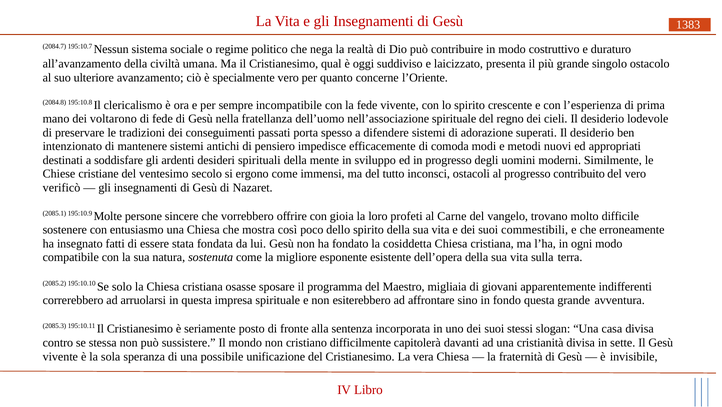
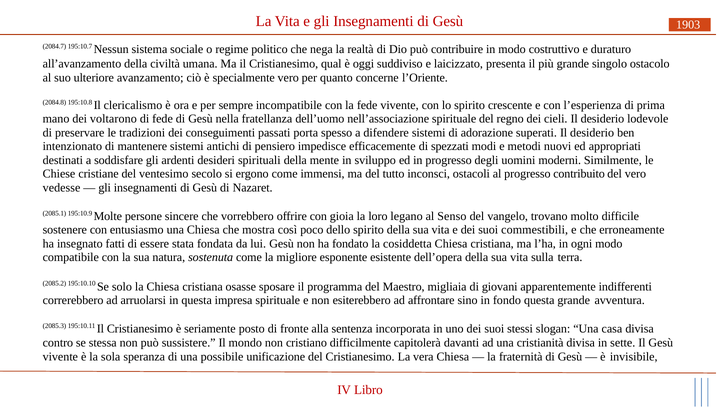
1383: 1383 -> 1903
comoda: comoda -> spezzati
verificò: verificò -> vedesse
profeti: profeti -> legano
Carne: Carne -> Senso
